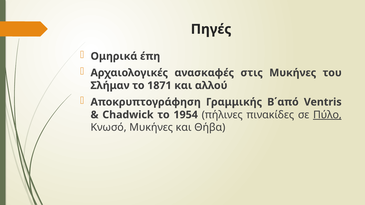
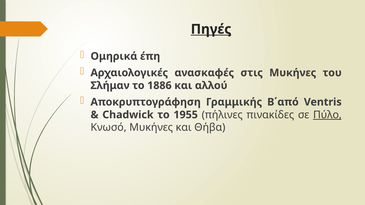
Πηγές underline: none -> present
1871: 1871 -> 1886
1954: 1954 -> 1955
